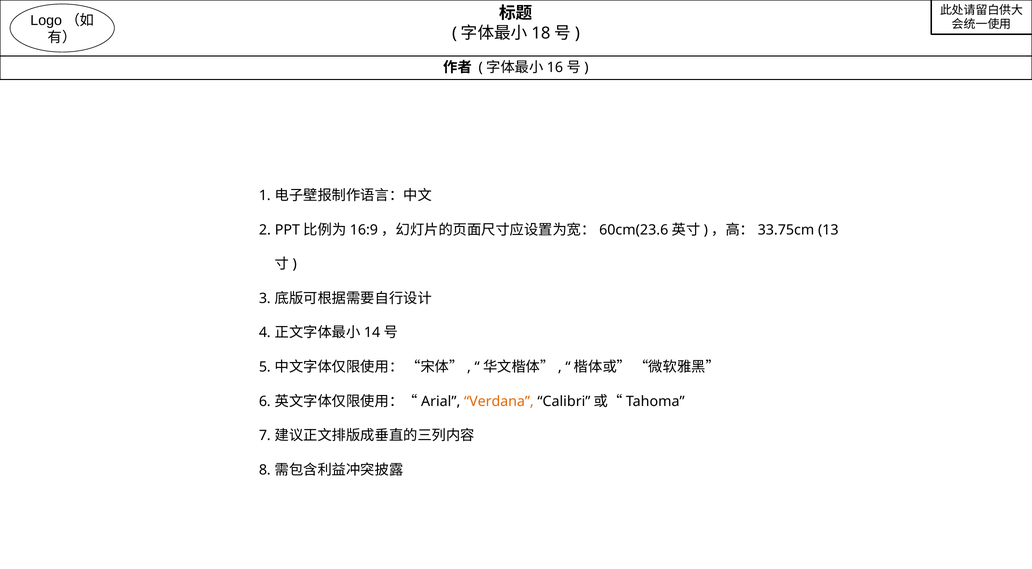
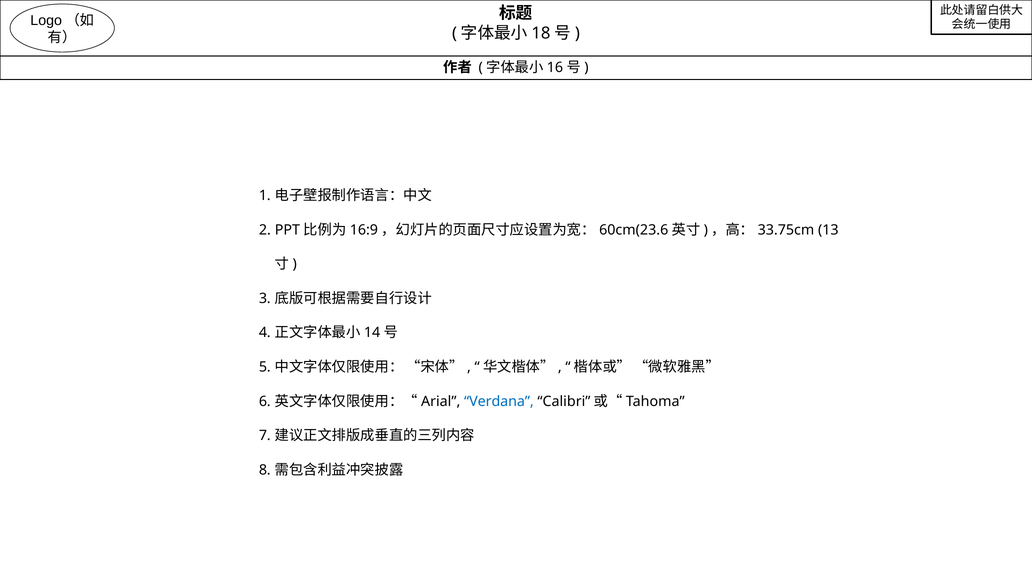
Verdana colour: orange -> blue
